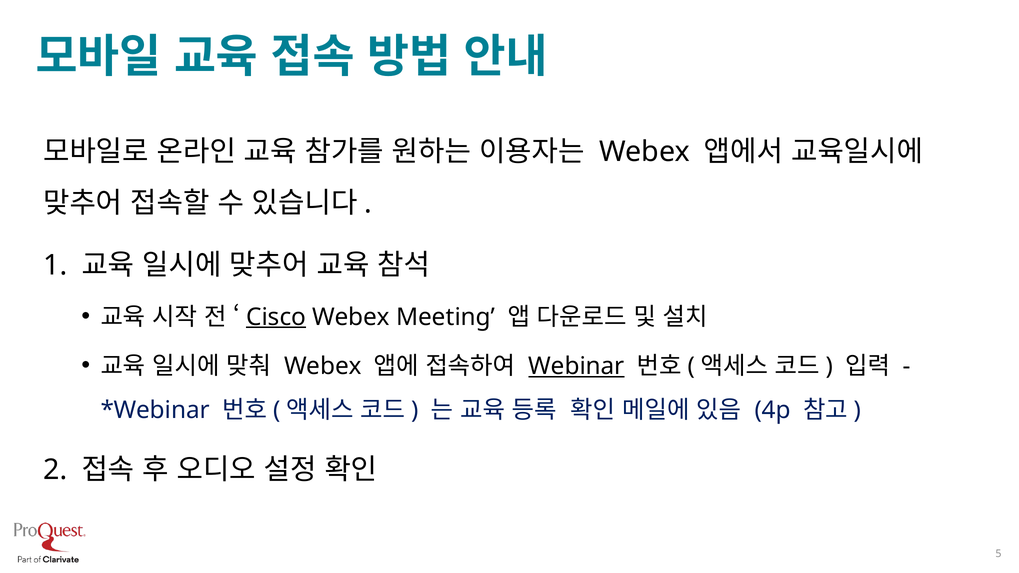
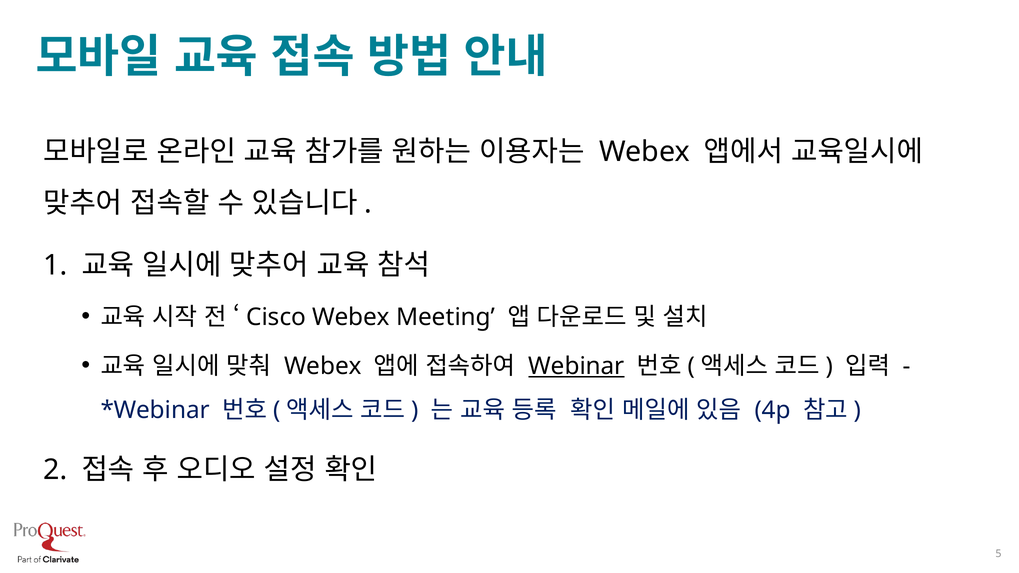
Cisco underline: present -> none
